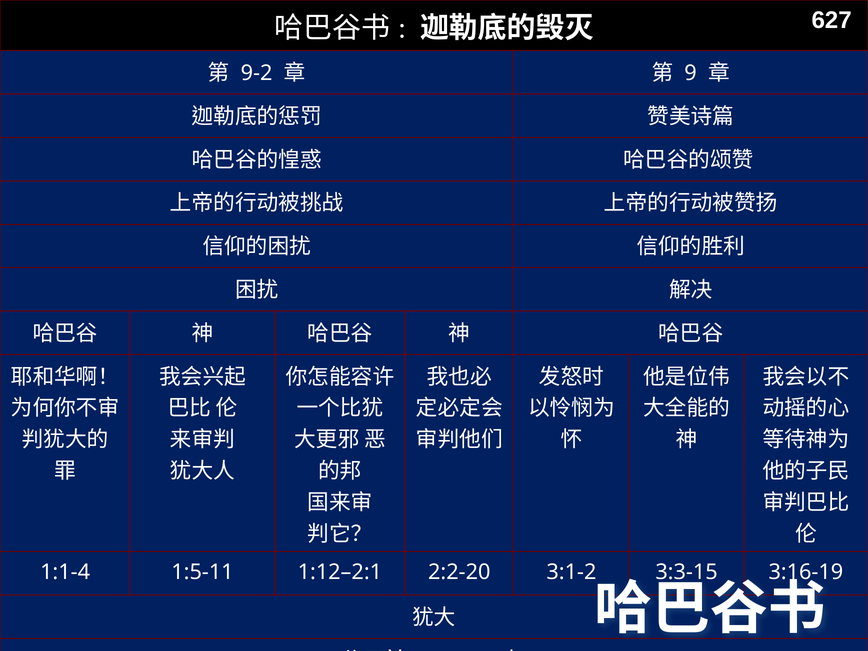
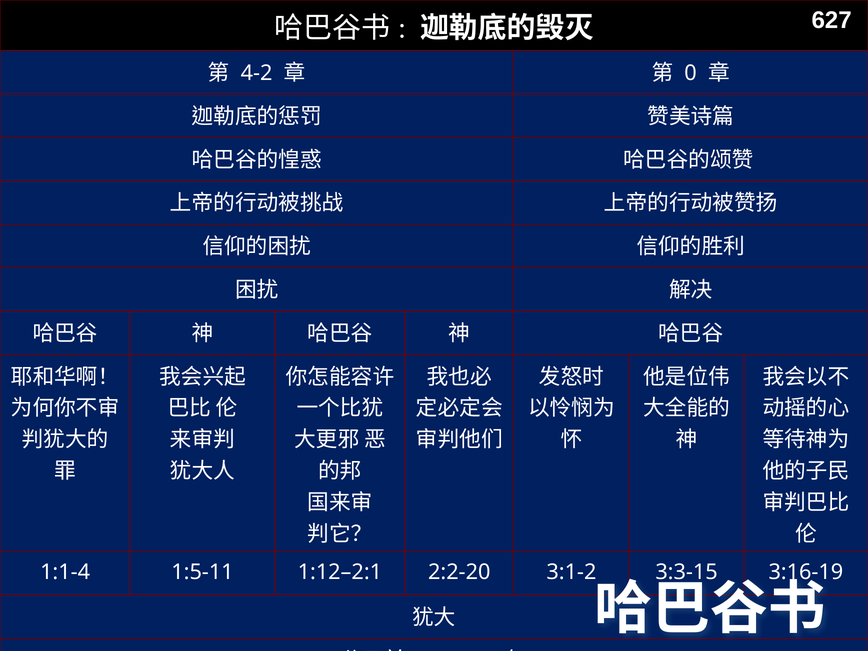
9-2: 9-2 -> 4-2
9: 9 -> 0
